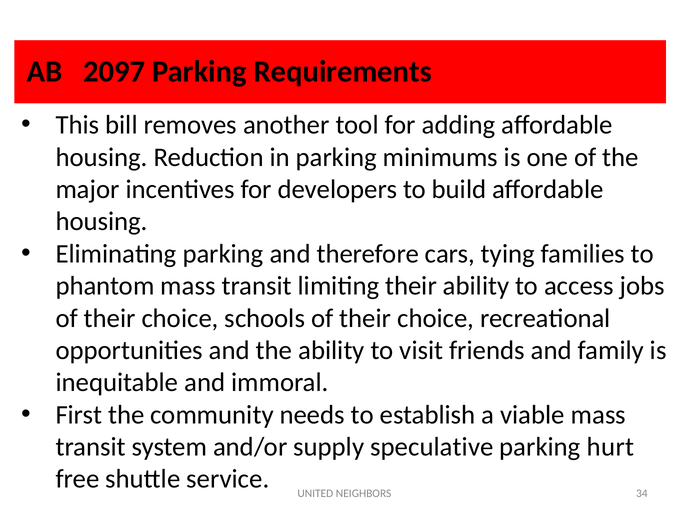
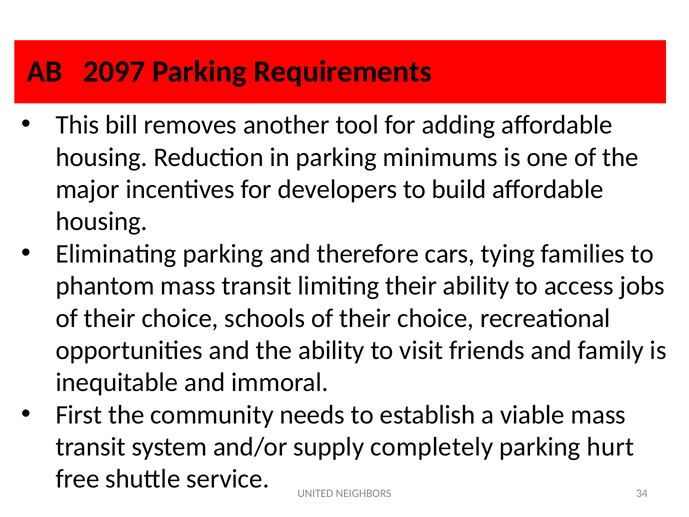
speculative: speculative -> completely
